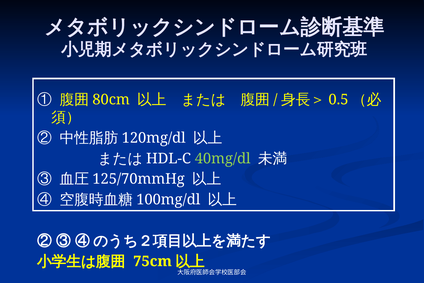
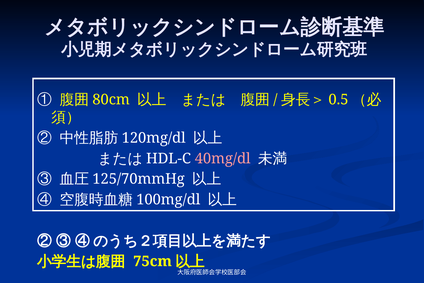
40mg/dl colour: light green -> pink
